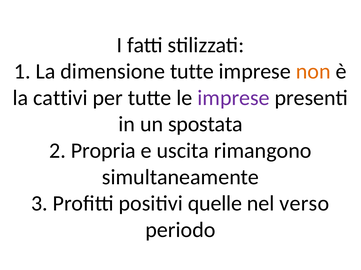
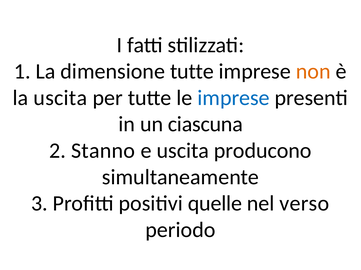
la cattivi: cattivi -> uscita
imprese at (234, 98) colour: purple -> blue
spostata: spostata -> ciascuna
Propria: Propria -> Stanno
rimangono: rimangono -> producono
